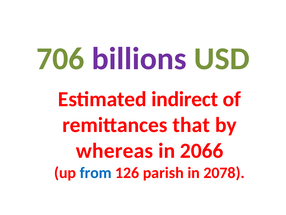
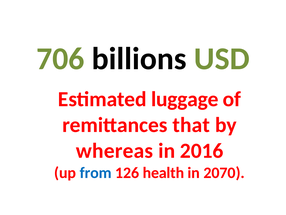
billions colour: purple -> black
indirect: indirect -> luggage
2066: 2066 -> 2016
parish: parish -> health
2078: 2078 -> 2070
